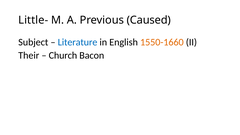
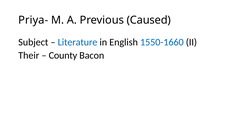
Little-: Little- -> Priya-
1550-1660 colour: orange -> blue
Church: Church -> County
